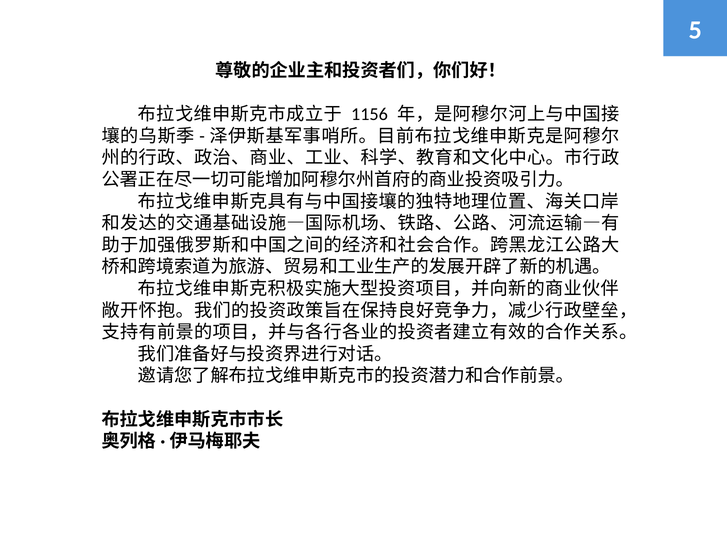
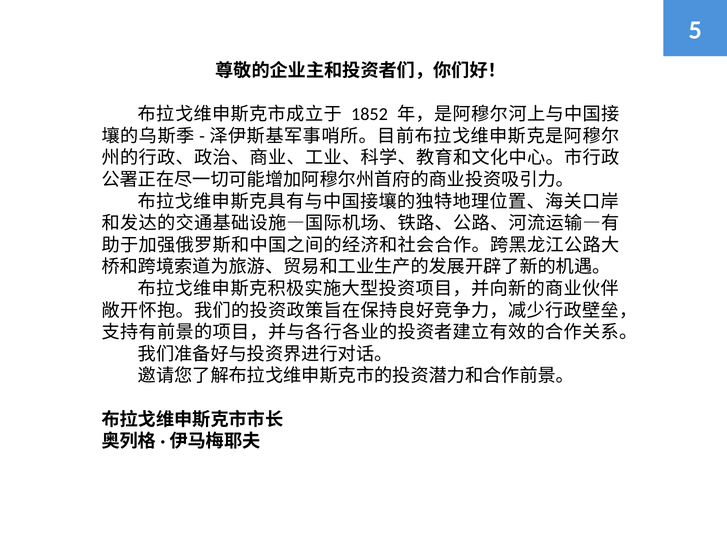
1156: 1156 -> 1852
